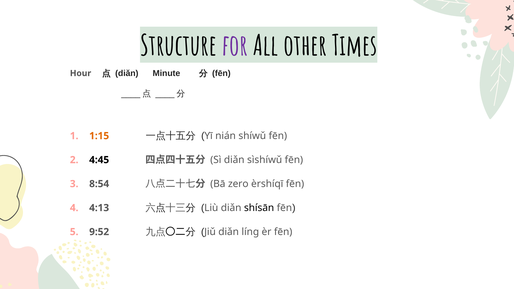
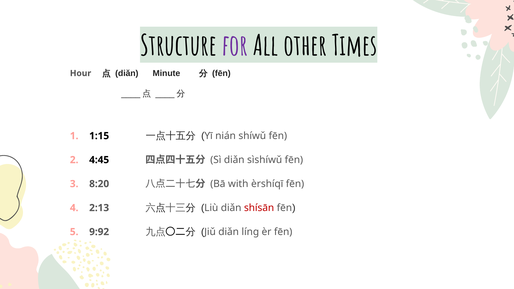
1:15 colour: orange -> black
8:54: 8:54 -> 8:20
zero: zero -> with
4:13: 4:13 -> 2:13
shísān colour: black -> red
9:52: 9:52 -> 9:92
